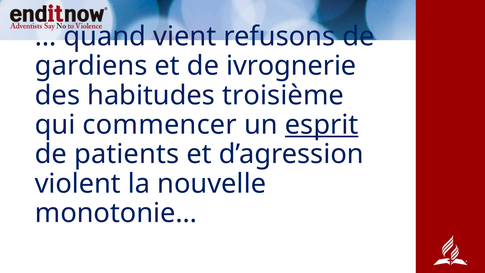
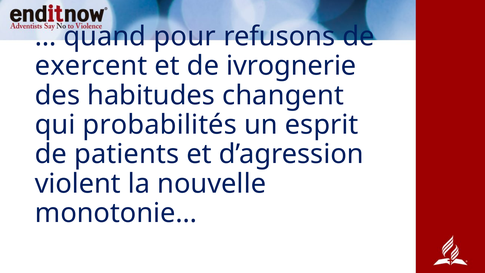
vient: vient -> pour
gardiens: gardiens -> exercent
troisième: troisième -> changent
commencer: commencer -> probabilités
esprit underline: present -> none
